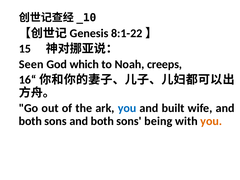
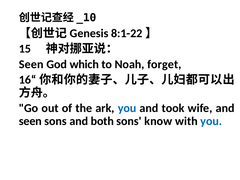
creeps: creeps -> forget
built: built -> took
both at (30, 121): both -> seen
being: being -> know
you at (211, 121) colour: orange -> blue
